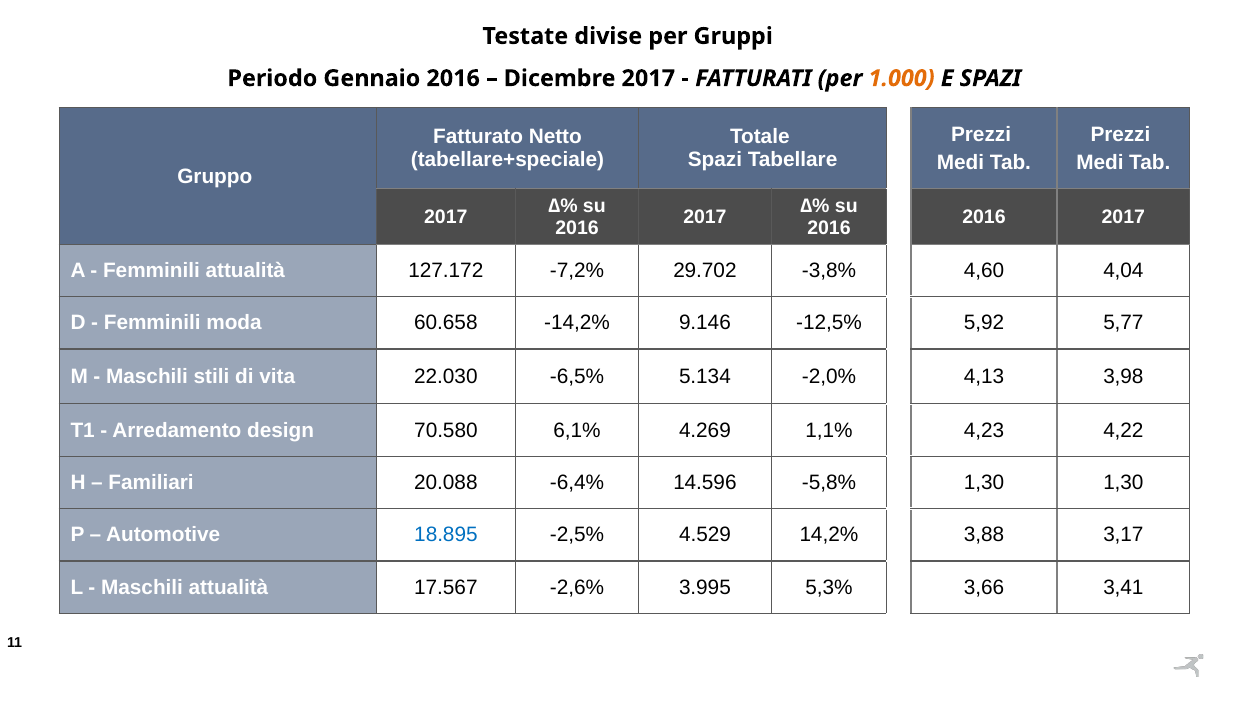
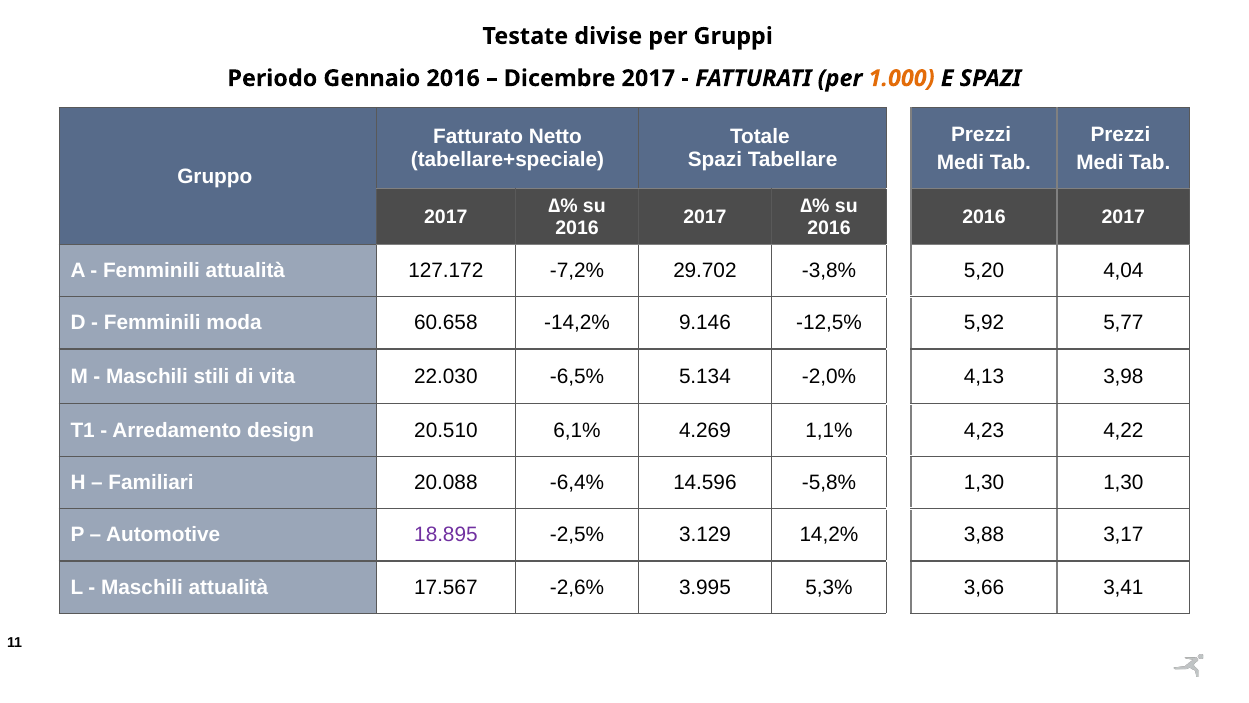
4,60: 4,60 -> 5,20
70.580: 70.580 -> 20.510
18.895 colour: blue -> purple
4.529: 4.529 -> 3.129
